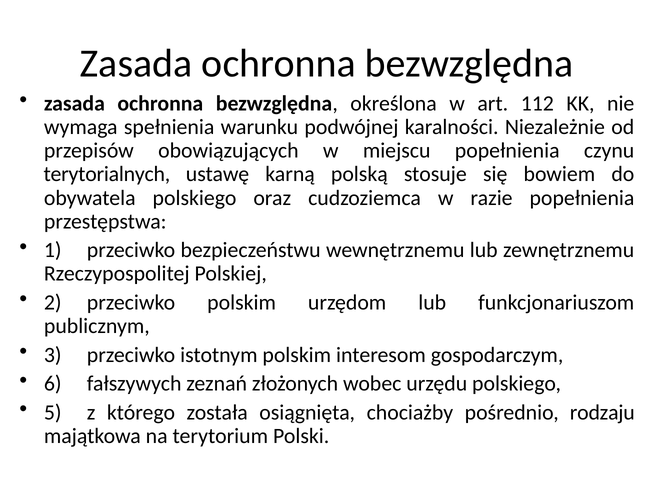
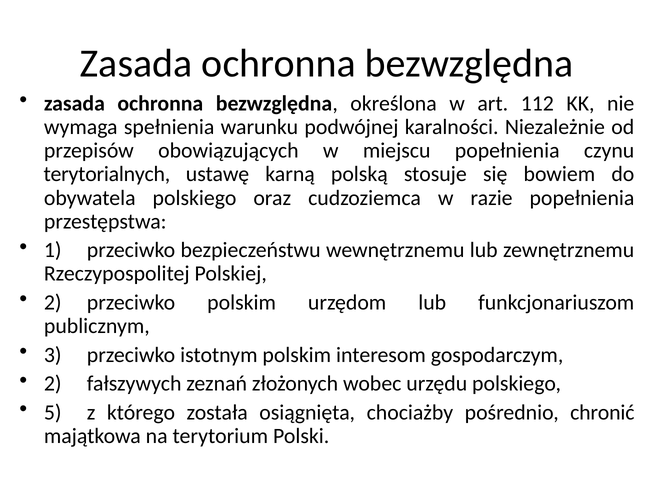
6 at (53, 383): 6 -> 2
rodzaju: rodzaju -> chronić
